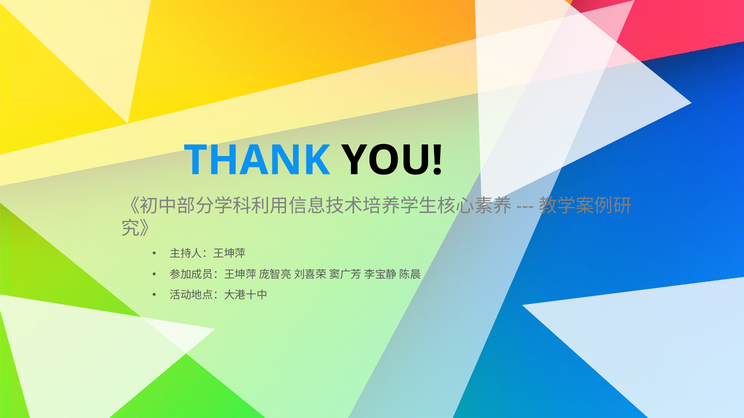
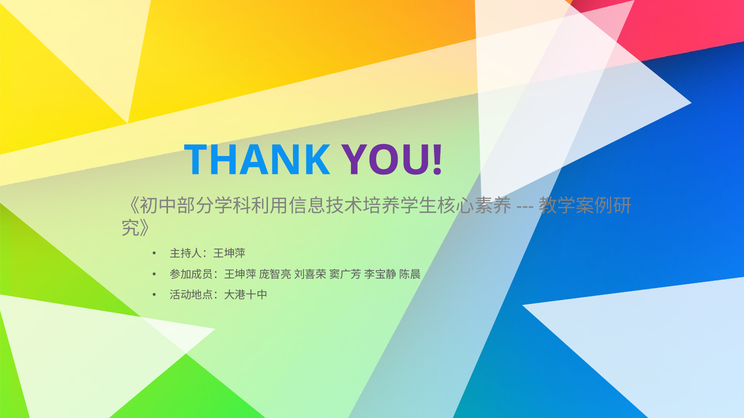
YOU colour: black -> purple
